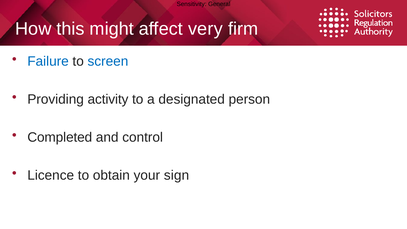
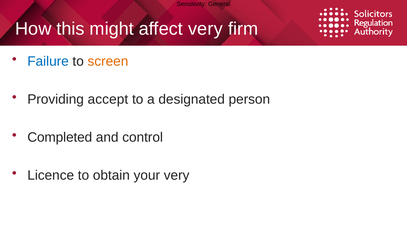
screen colour: blue -> orange
activity: activity -> accept
your sign: sign -> very
